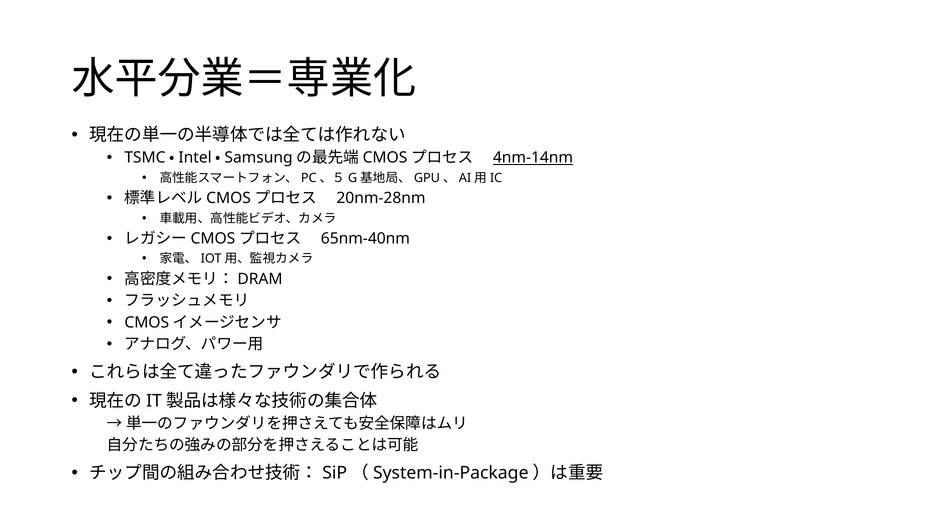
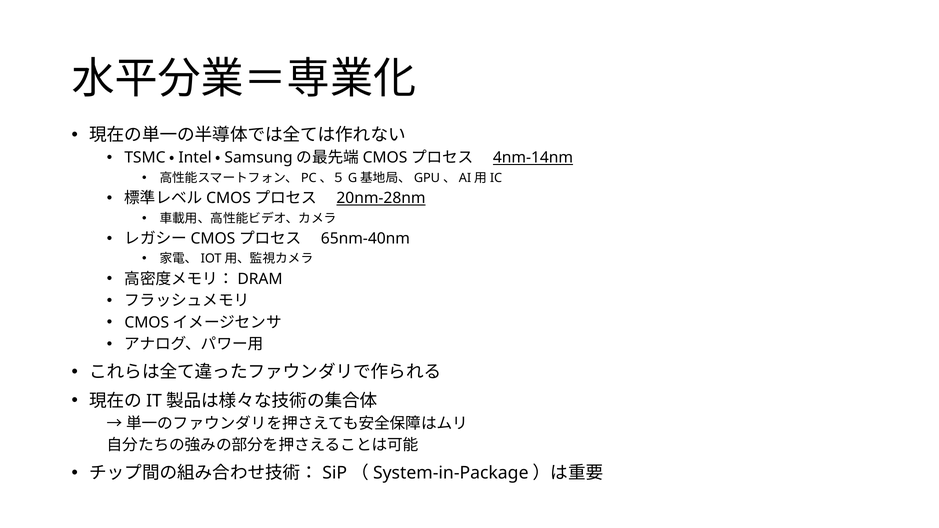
20nm-28nm underline: none -> present
